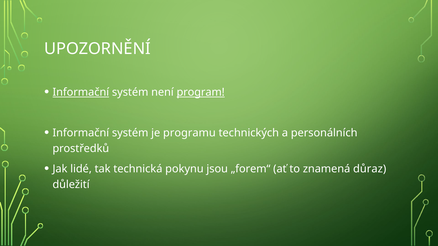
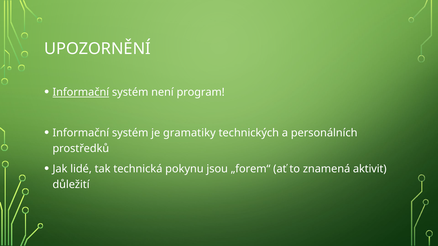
program underline: present -> none
programu: programu -> gramatiky
důraz: důraz -> aktivit
